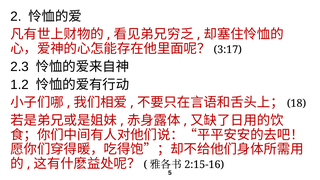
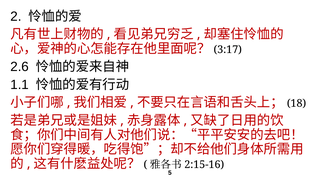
2.3: 2.3 -> 2.6
1.2: 1.2 -> 1.1
